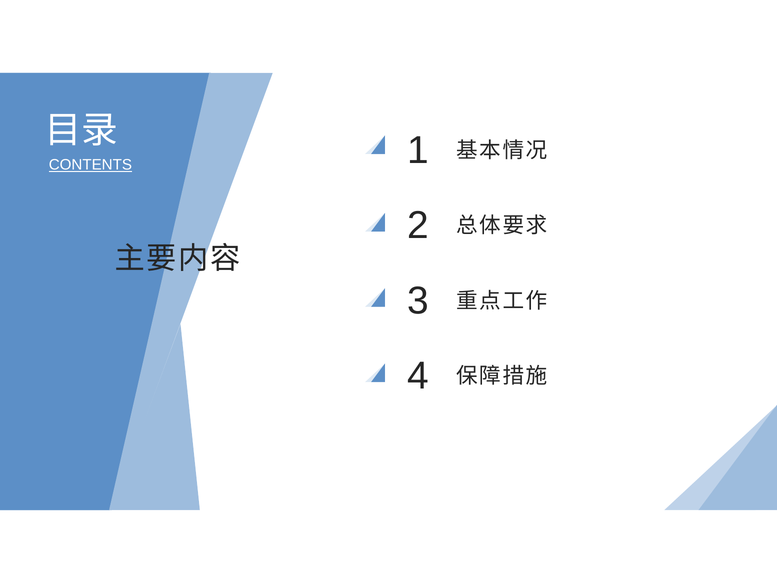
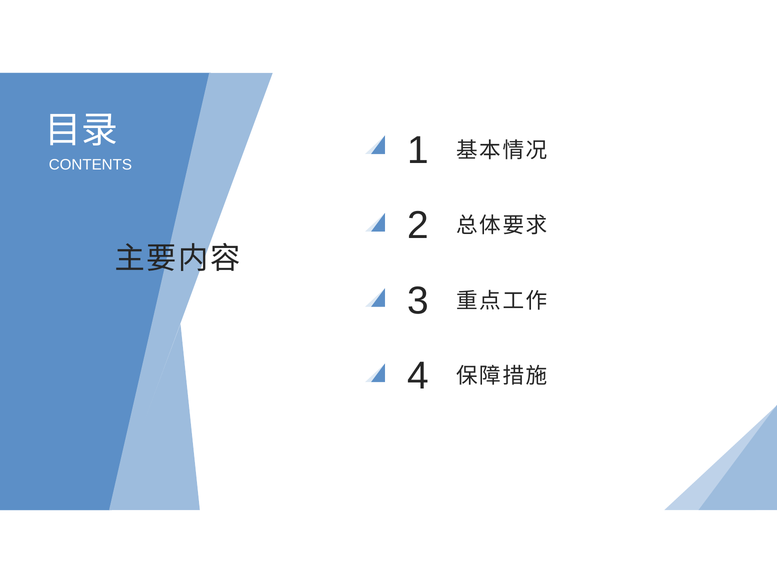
CONTENTS underline: present -> none
